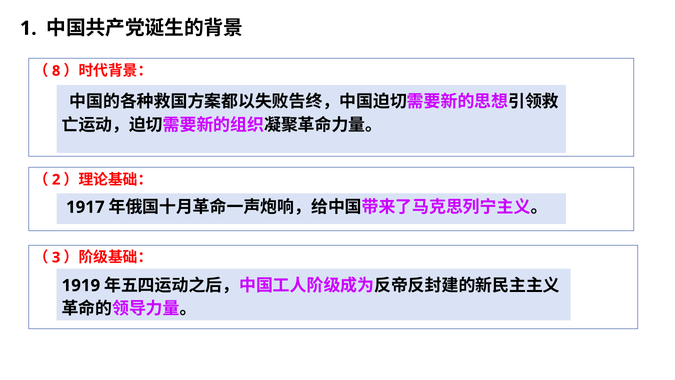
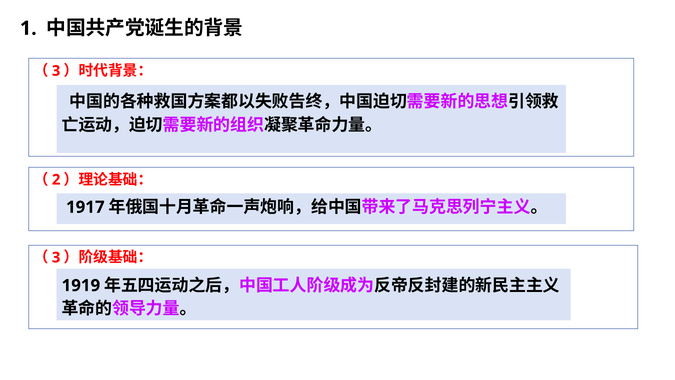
8 at (56, 71): 8 -> 3
